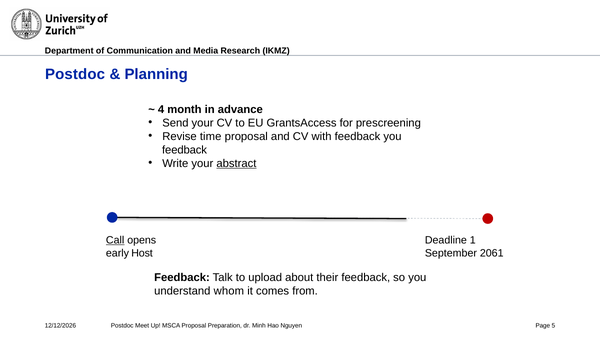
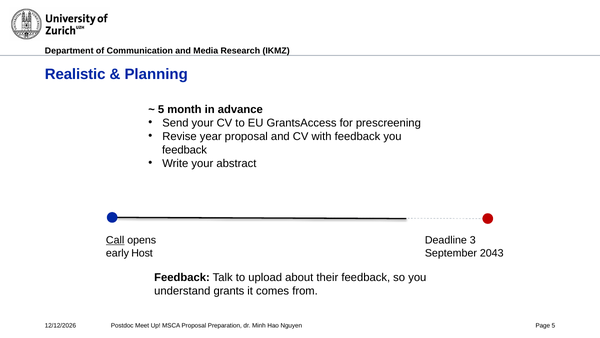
Postdoc at (75, 74): Postdoc -> Realistic
4 at (161, 109): 4 -> 5
time: time -> year
abstract underline: present -> none
1: 1 -> 3
2061: 2061 -> 2043
whom: whom -> grants
